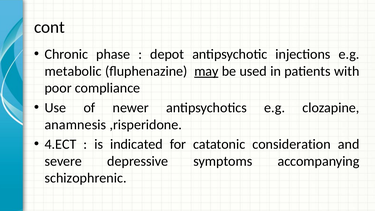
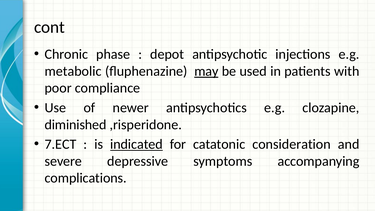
anamnesis: anamnesis -> diminished
4.ECT: 4.ECT -> 7.ECT
indicated underline: none -> present
schizophrenic: schizophrenic -> complications
